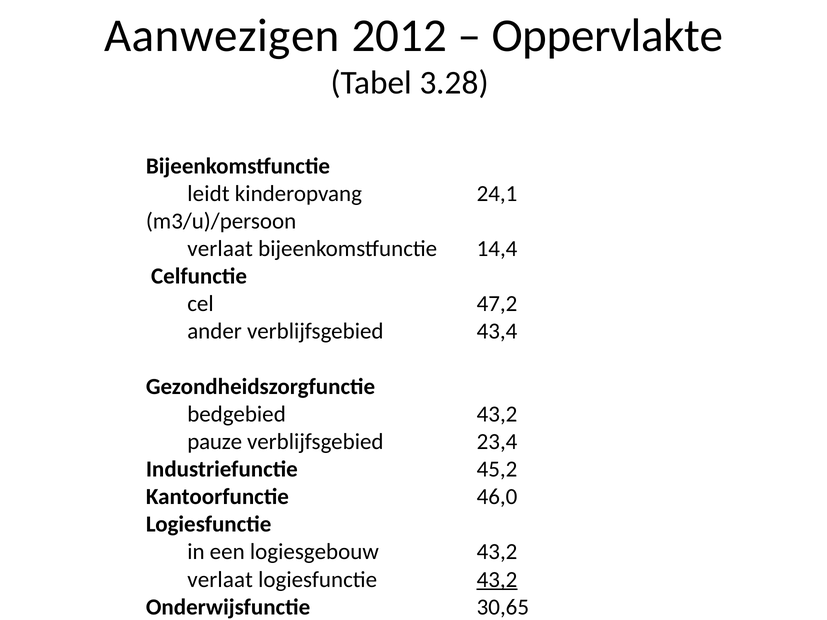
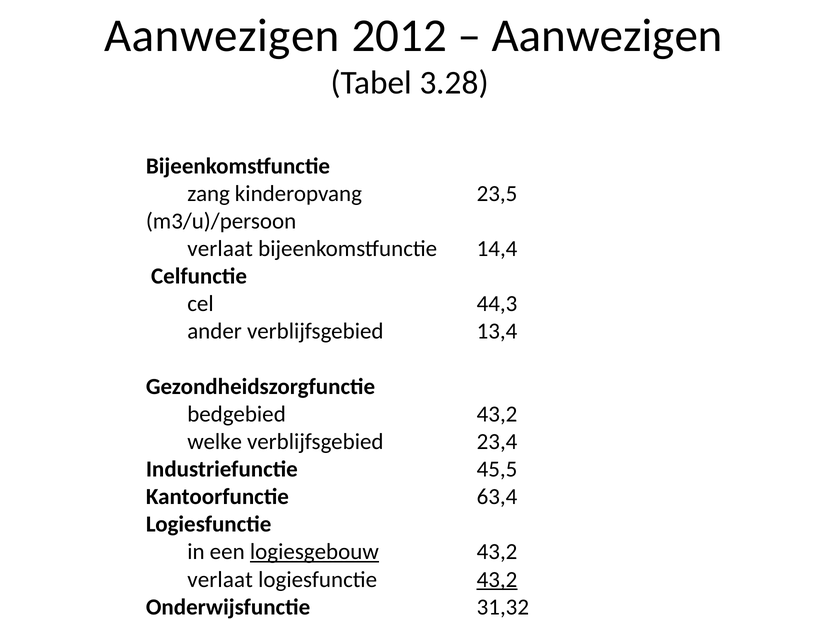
Oppervlakte at (607, 36): Oppervlakte -> Aanwezigen
leidt: leidt -> zang
24,1: 24,1 -> 23,5
47,2: 47,2 -> 44,3
43,4: 43,4 -> 13,4
pauze: pauze -> welke
45,2: 45,2 -> 45,5
46,0: 46,0 -> 63,4
logiesgebouw underline: none -> present
30,65: 30,65 -> 31,32
